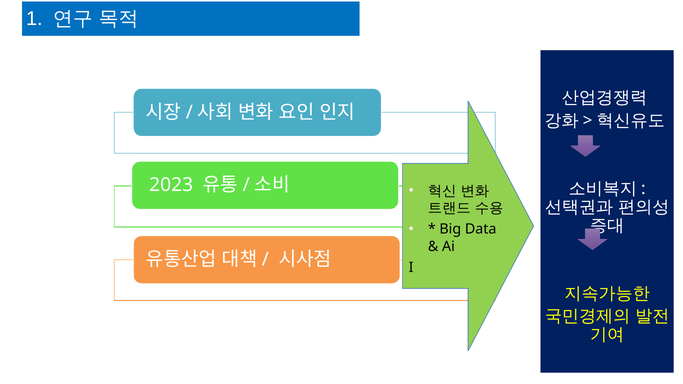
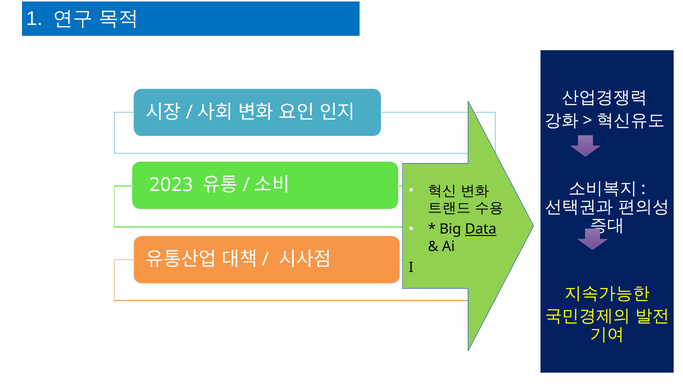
Data underline: none -> present
